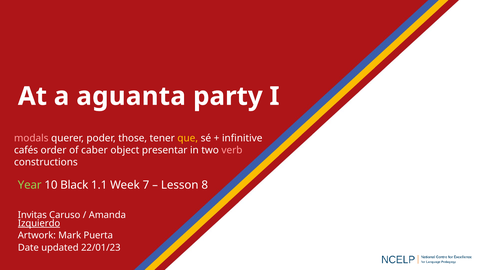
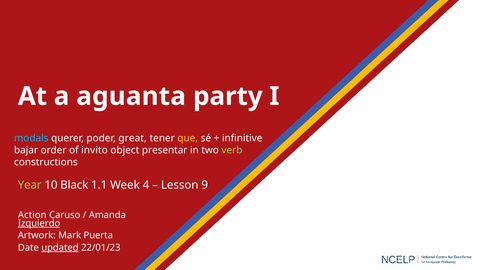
modals colour: pink -> light blue
those: those -> great
cafés: cafés -> bajar
caber: caber -> invito
verb colour: pink -> light green
7: 7 -> 4
8: 8 -> 9
Invitas: Invitas -> Action
updated underline: none -> present
